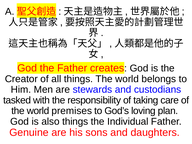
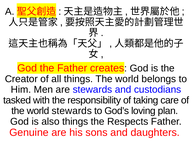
world premises: premises -> stewards
Individual: Individual -> Respects
